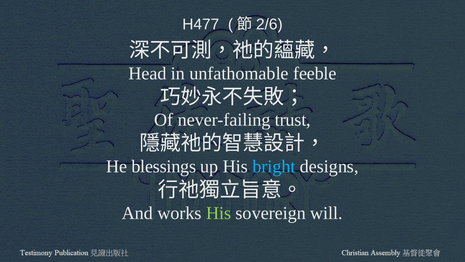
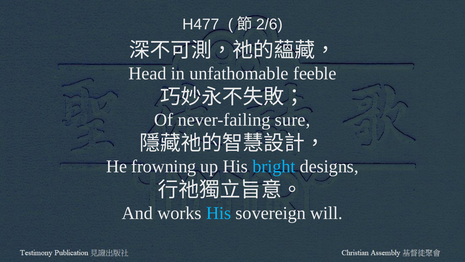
trust: trust -> sure
blessings: blessings -> frowning
His at (219, 213) colour: light green -> light blue
